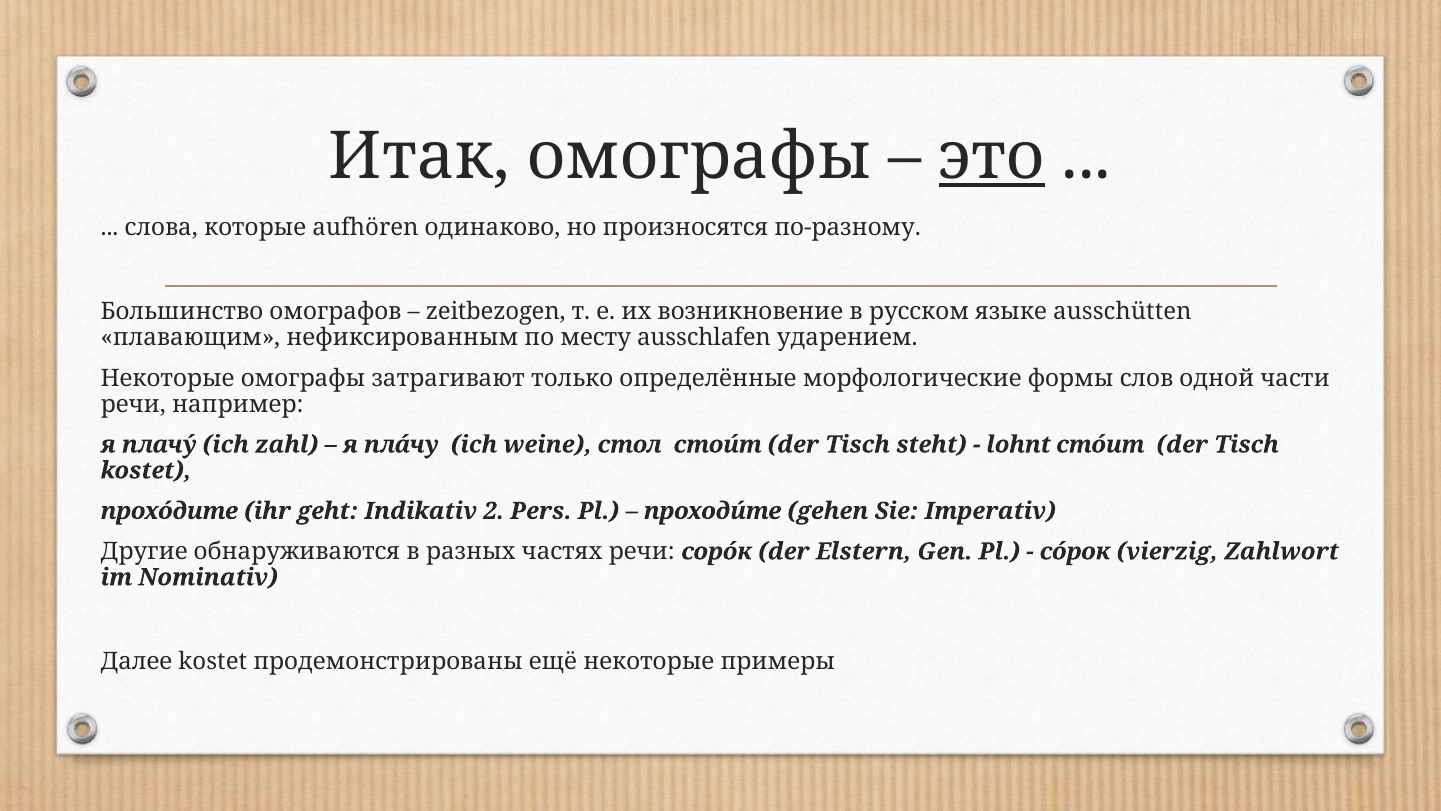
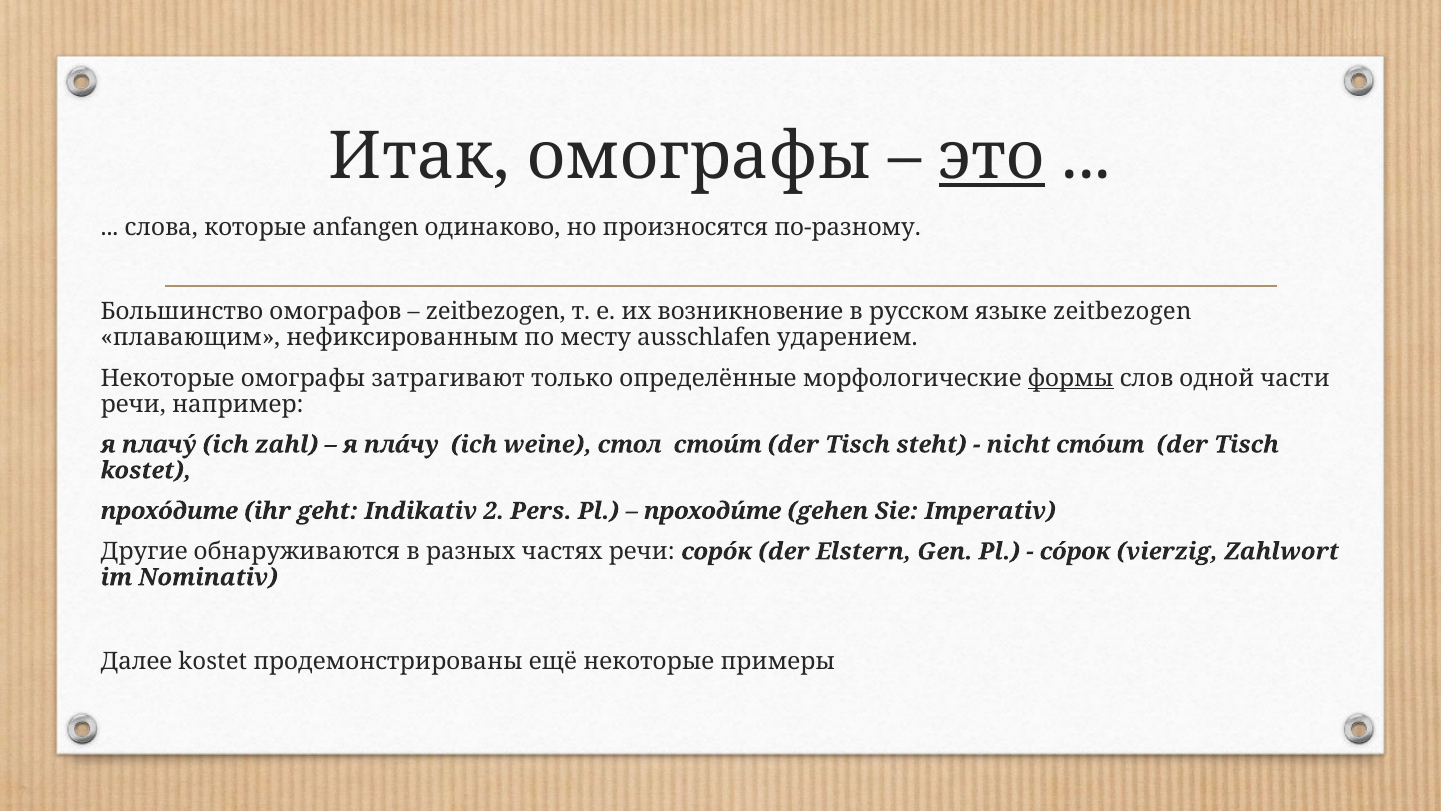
aufhören: aufhören -> anfangen
языке ausschütten: ausschütten -> zeitbezogen
формы underline: none -> present
lohnt: lohnt -> nicht
